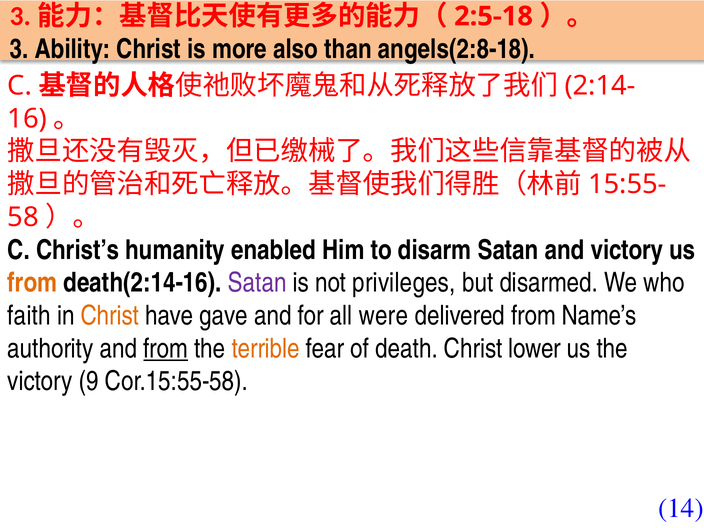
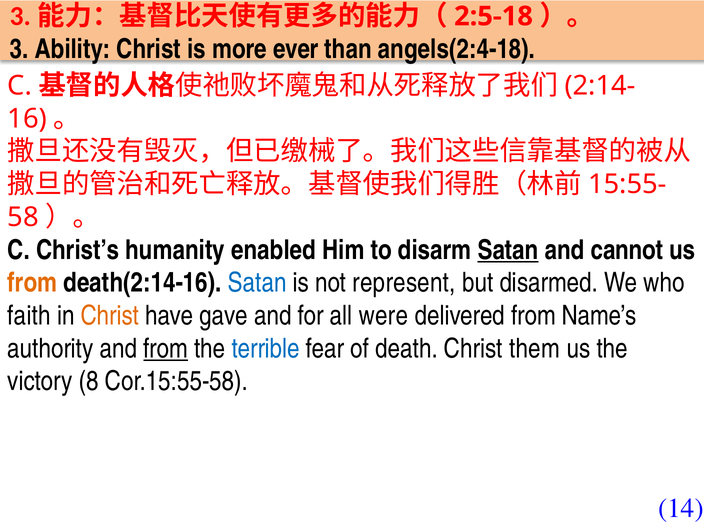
also: also -> ever
angels(2:8-18: angels(2:8-18 -> angels(2:4-18
Satan at (508, 250) underline: none -> present
and victory: victory -> cannot
Satan at (257, 283) colour: purple -> blue
privileges: privileges -> represent
terrible colour: orange -> blue
lower: lower -> them
9: 9 -> 8
